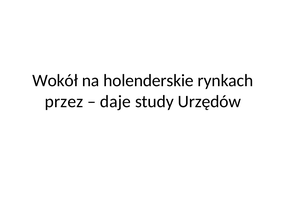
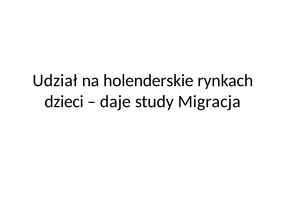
Wokół: Wokół -> Udział
przez: przez -> dzieci
Urzędów: Urzędów -> Migracja
